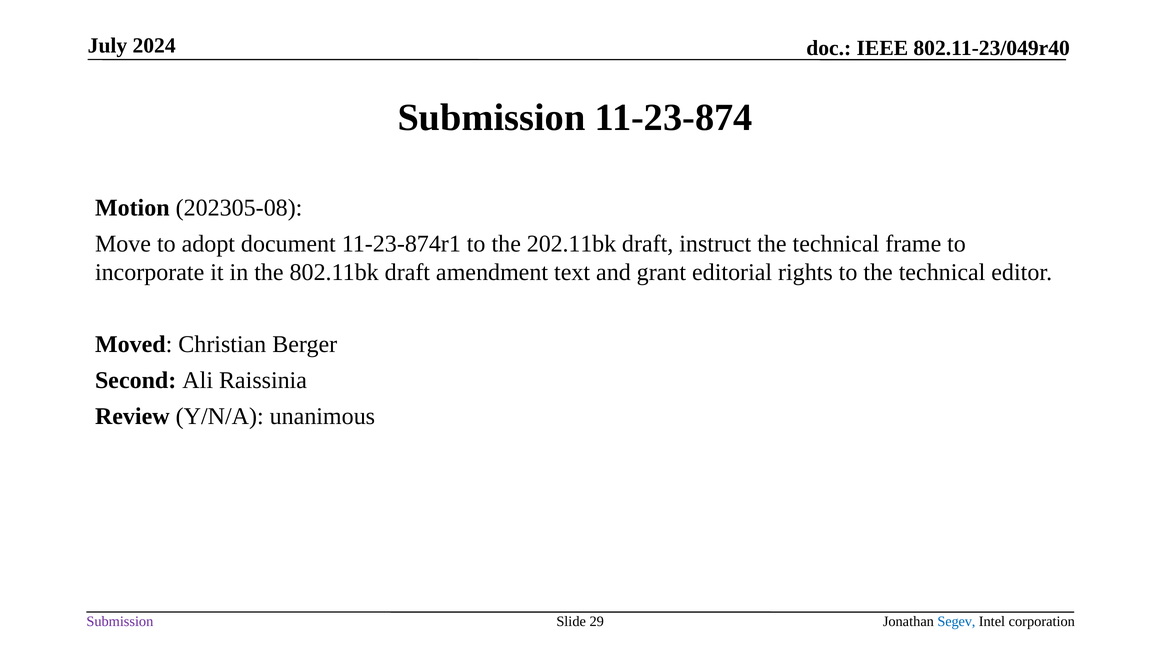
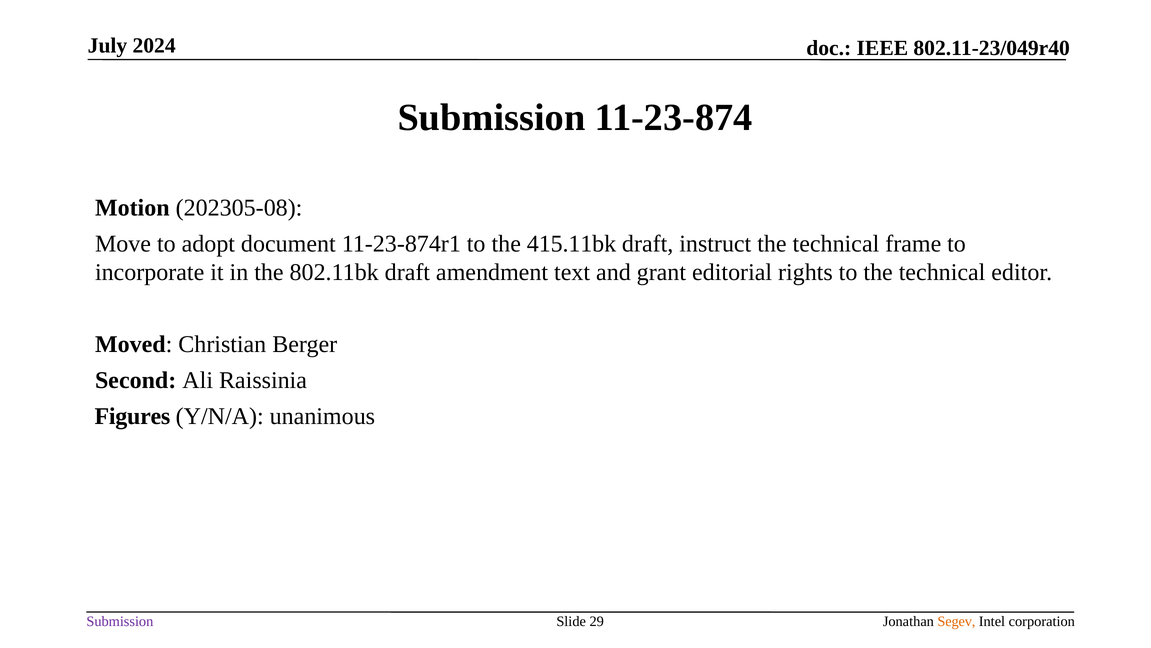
202.11bk: 202.11bk -> 415.11bk
Review: Review -> Figures
Segev colour: blue -> orange
